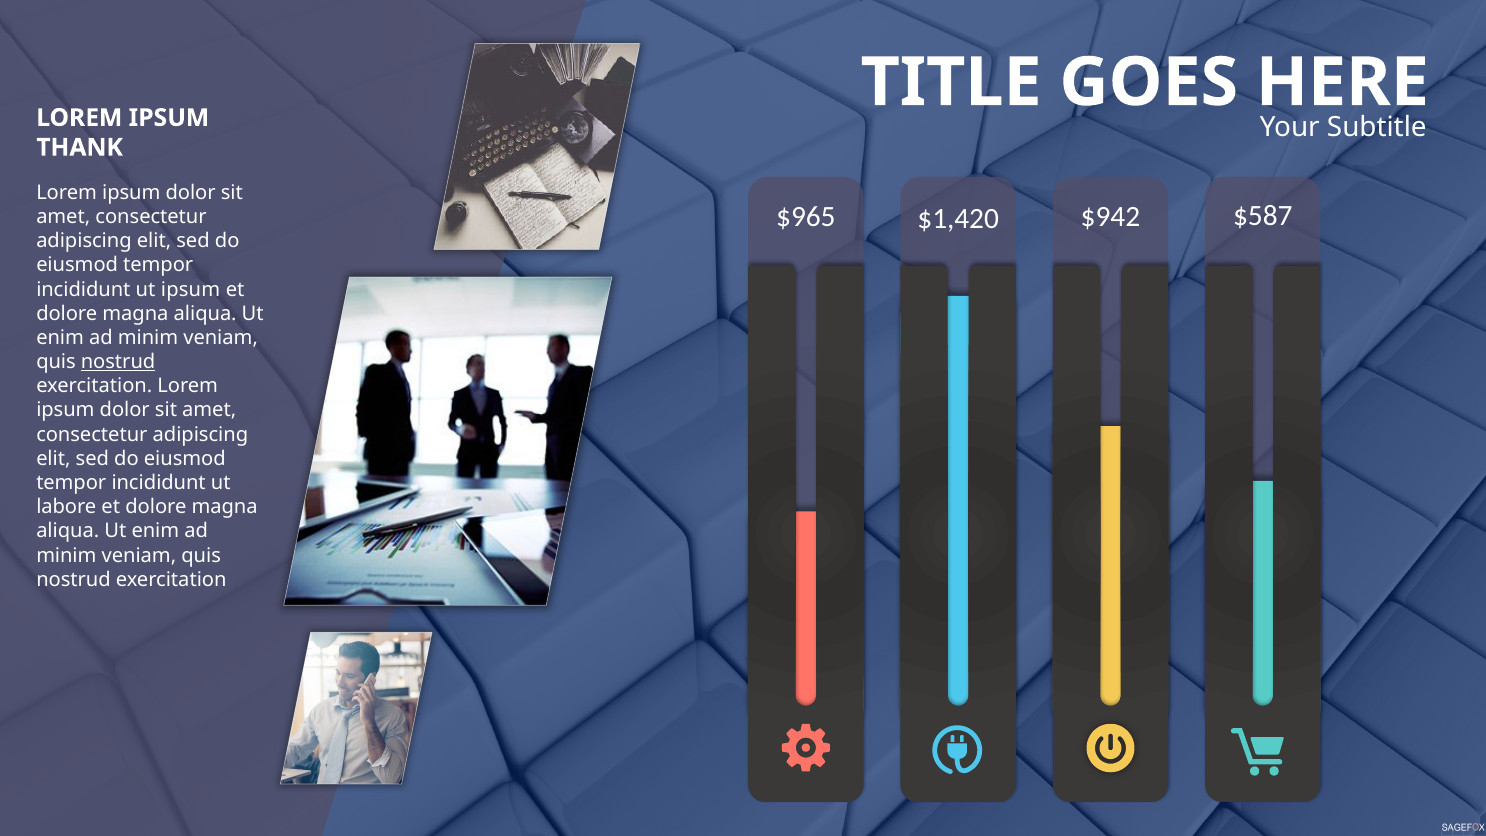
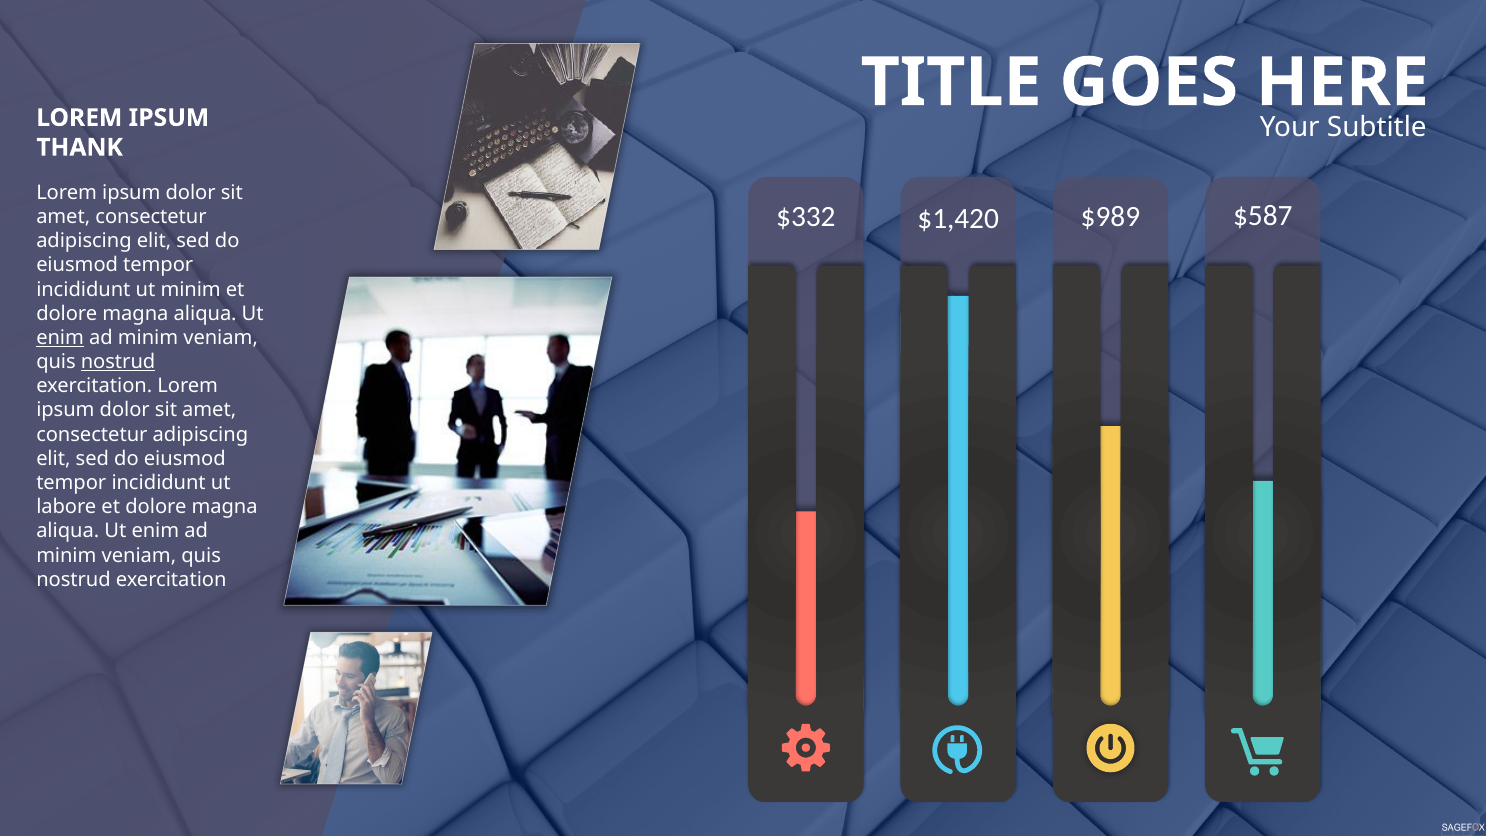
$965: $965 -> $332
$942: $942 -> $989
ut ipsum: ipsum -> minim
enim at (60, 338) underline: none -> present
